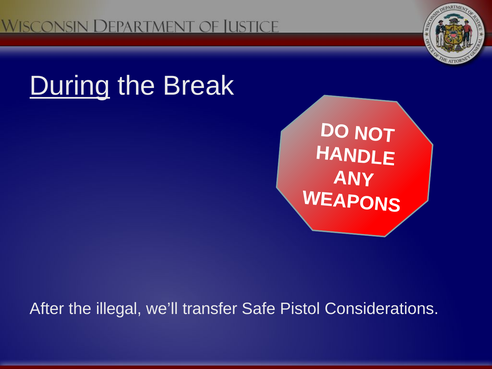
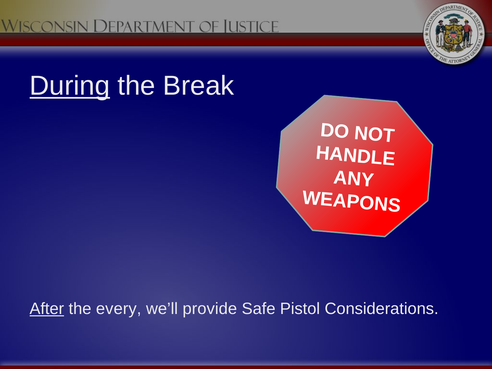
After underline: none -> present
illegal: illegal -> every
transfer: transfer -> provide
